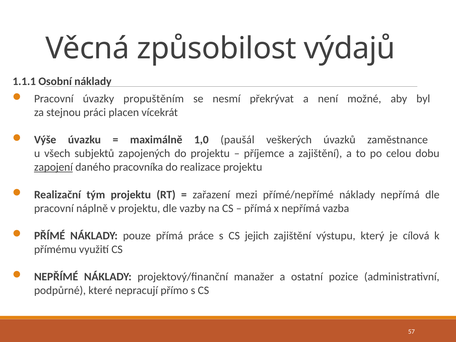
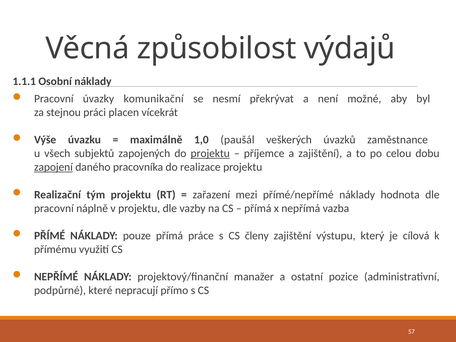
propuštěním: propuštěním -> komunikační
projektu at (210, 154) underline: none -> present
náklady nepřímá: nepřímá -> hodnota
jejich: jejich -> členy
